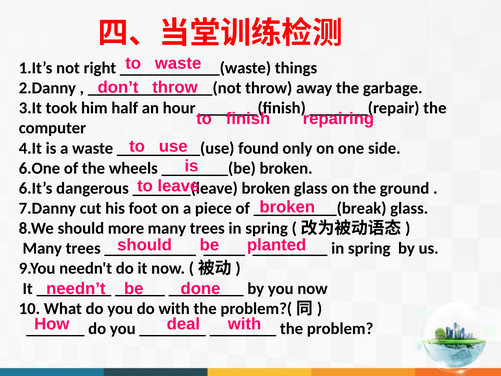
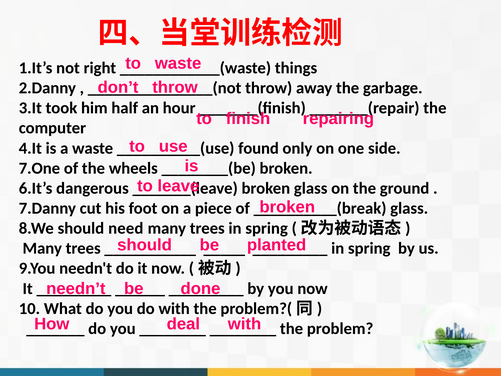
6.One: 6.One -> 7.One
more: more -> need
